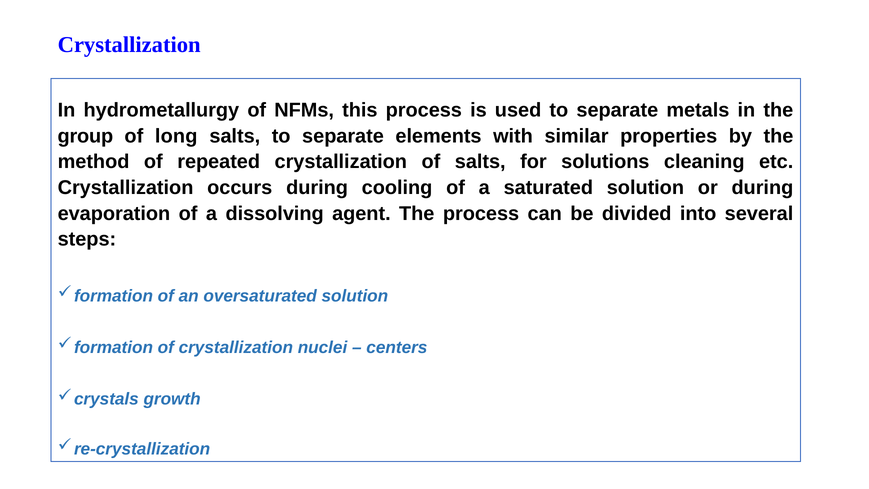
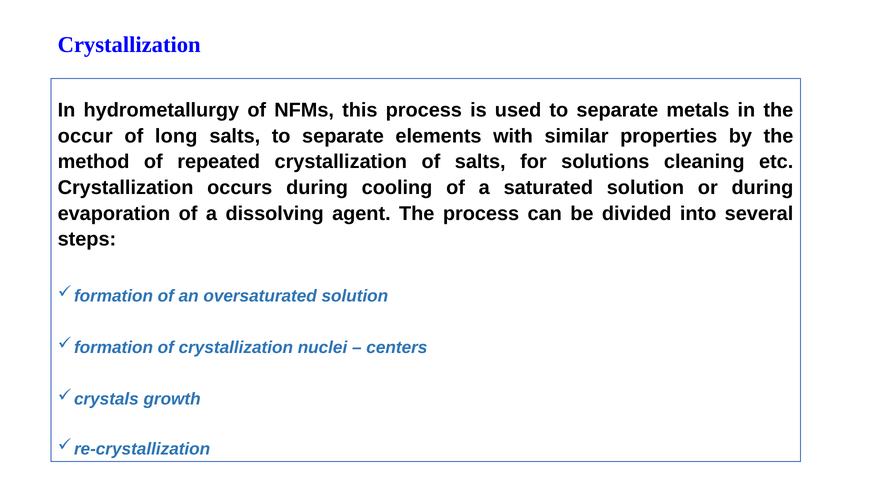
group: group -> occur
